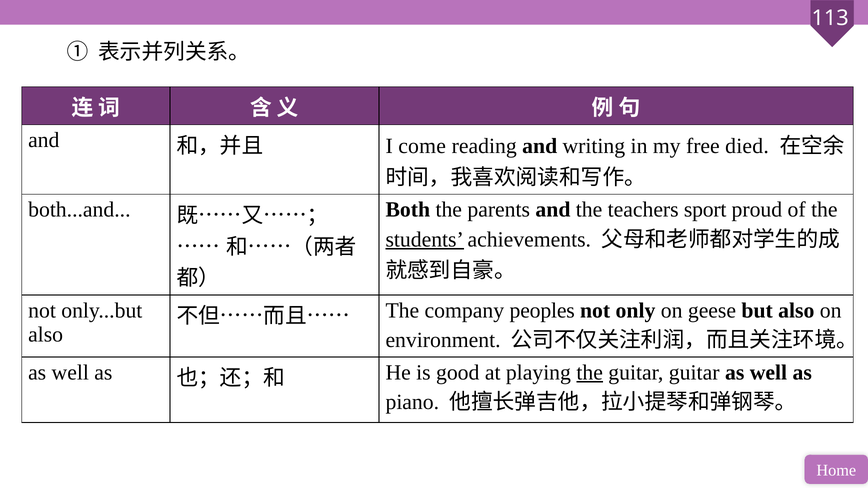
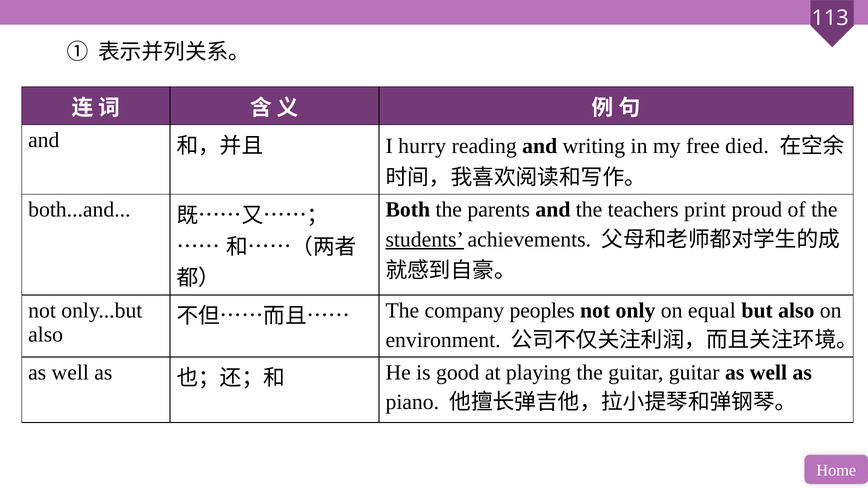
come: come -> hurry
sport: sport -> print
geese: geese -> equal
the at (590, 373) underline: present -> none
